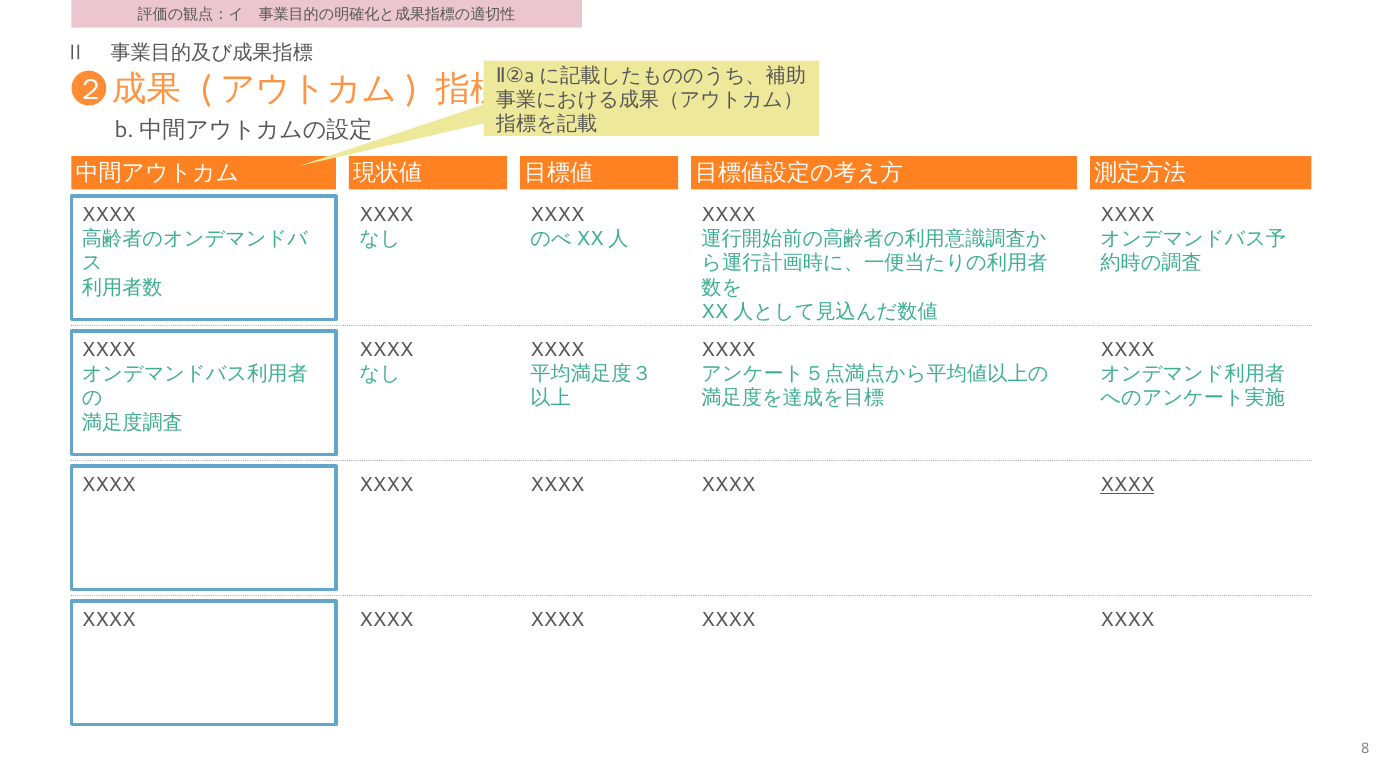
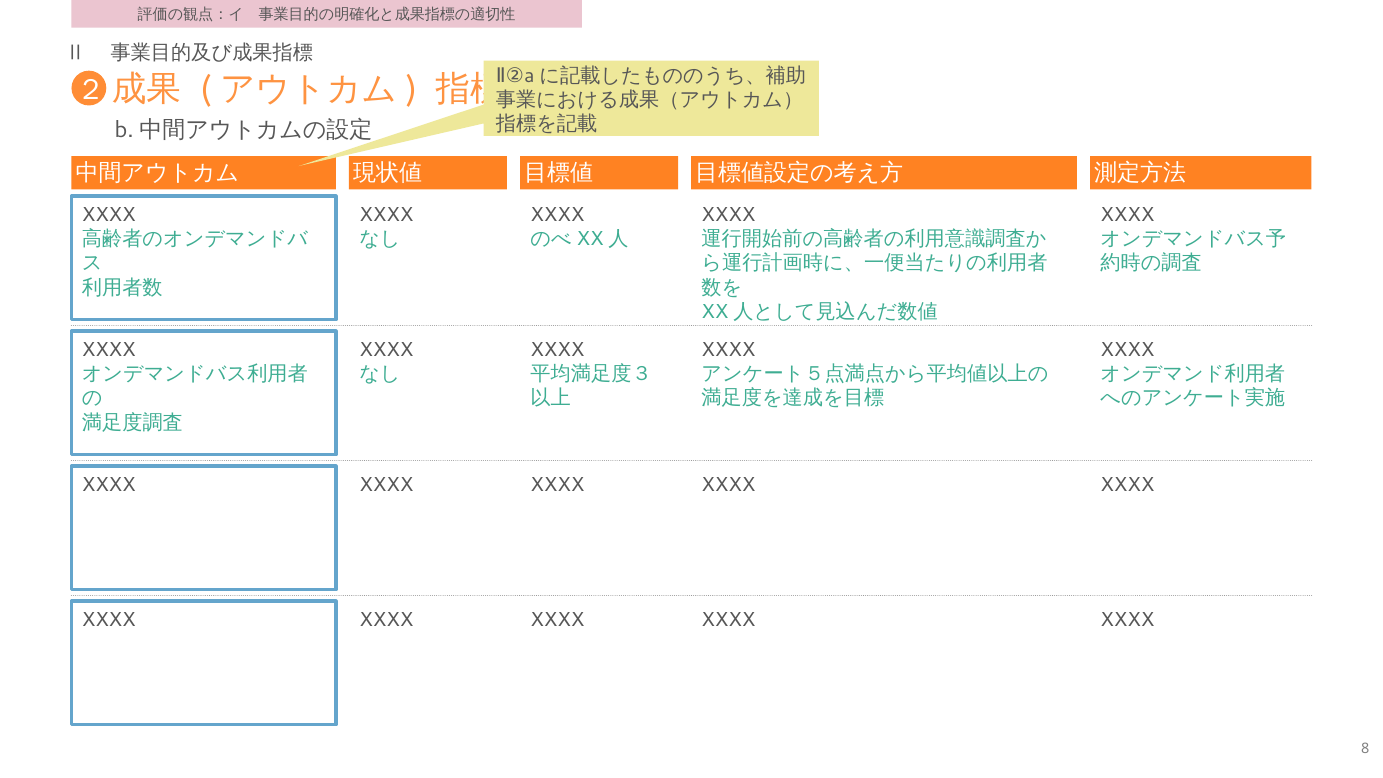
XXXX at (1127, 485) underline: present -> none
